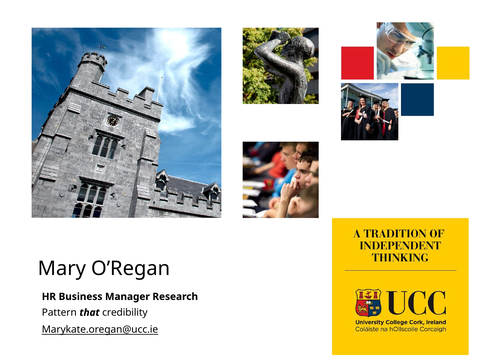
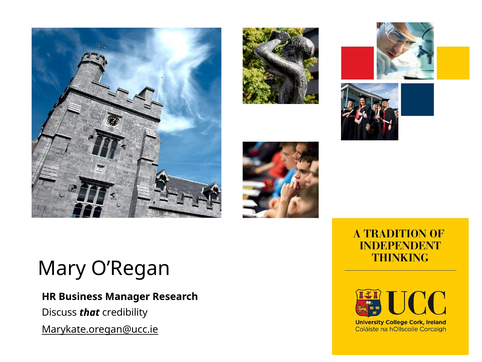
Pattern: Pattern -> Discuss
